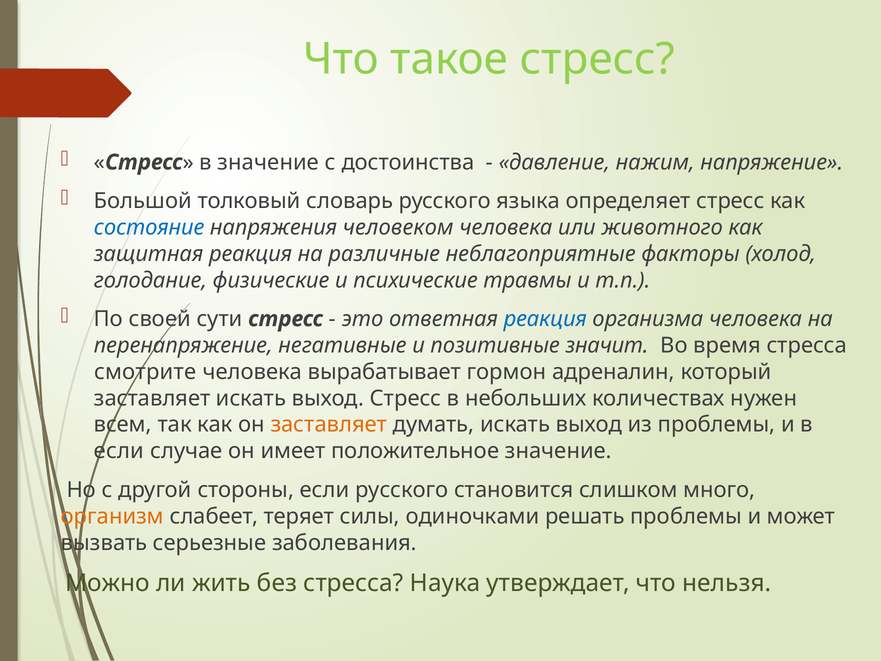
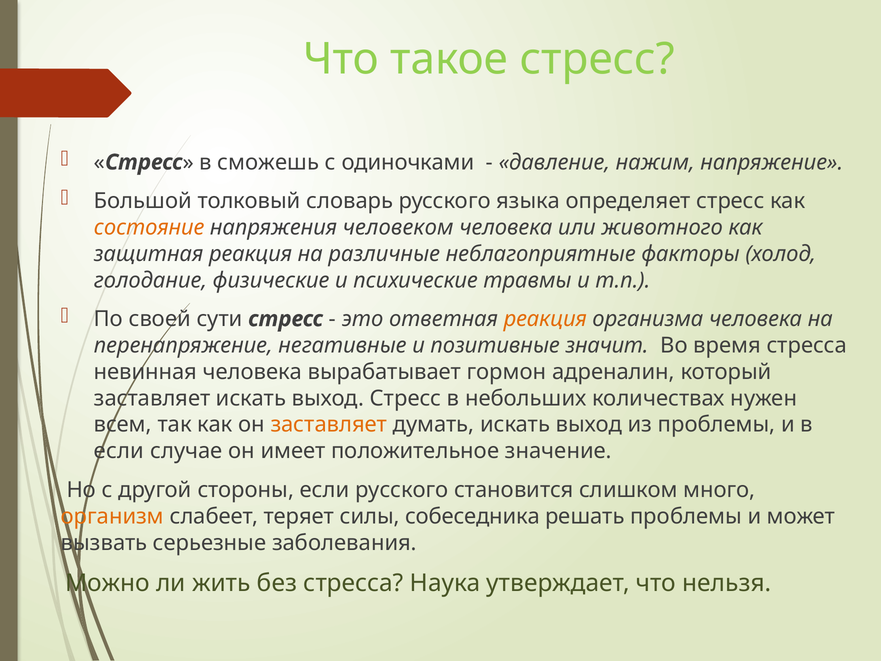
в значение: значение -> сможешь
достоинства: достоинства -> одиночками
состояние colour: blue -> orange
реакция at (545, 319) colour: blue -> orange
смотрите: смотрите -> невинная
одиночками: одиночками -> собеседника
